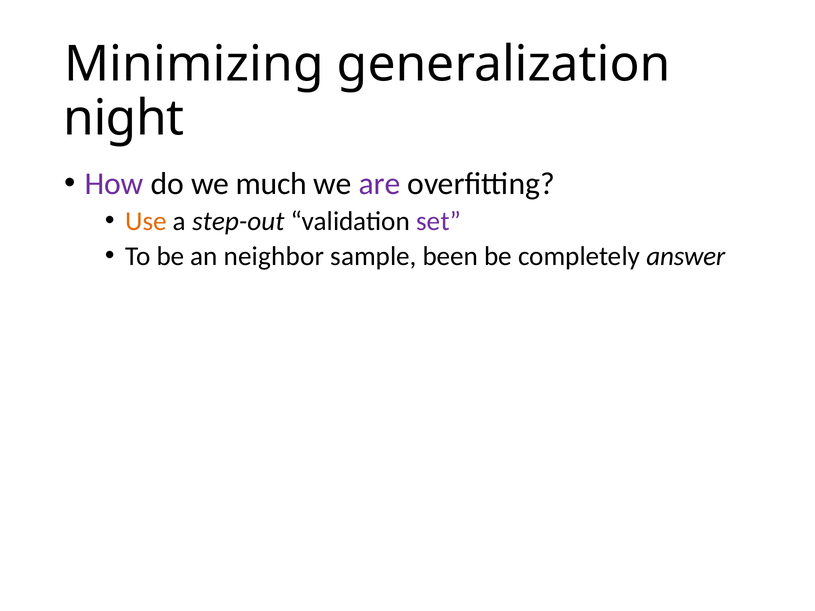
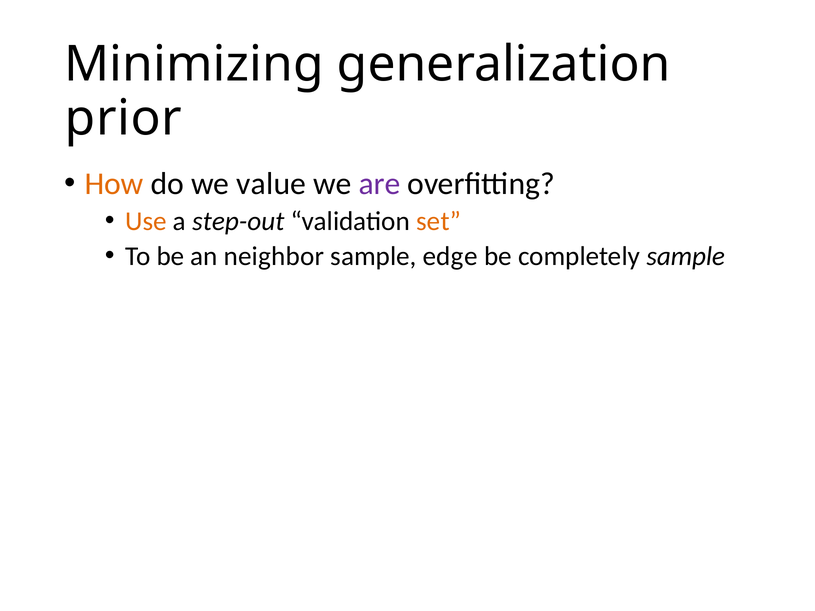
night: night -> prior
How colour: purple -> orange
much: much -> value
set colour: purple -> orange
been: been -> edge
completely answer: answer -> sample
